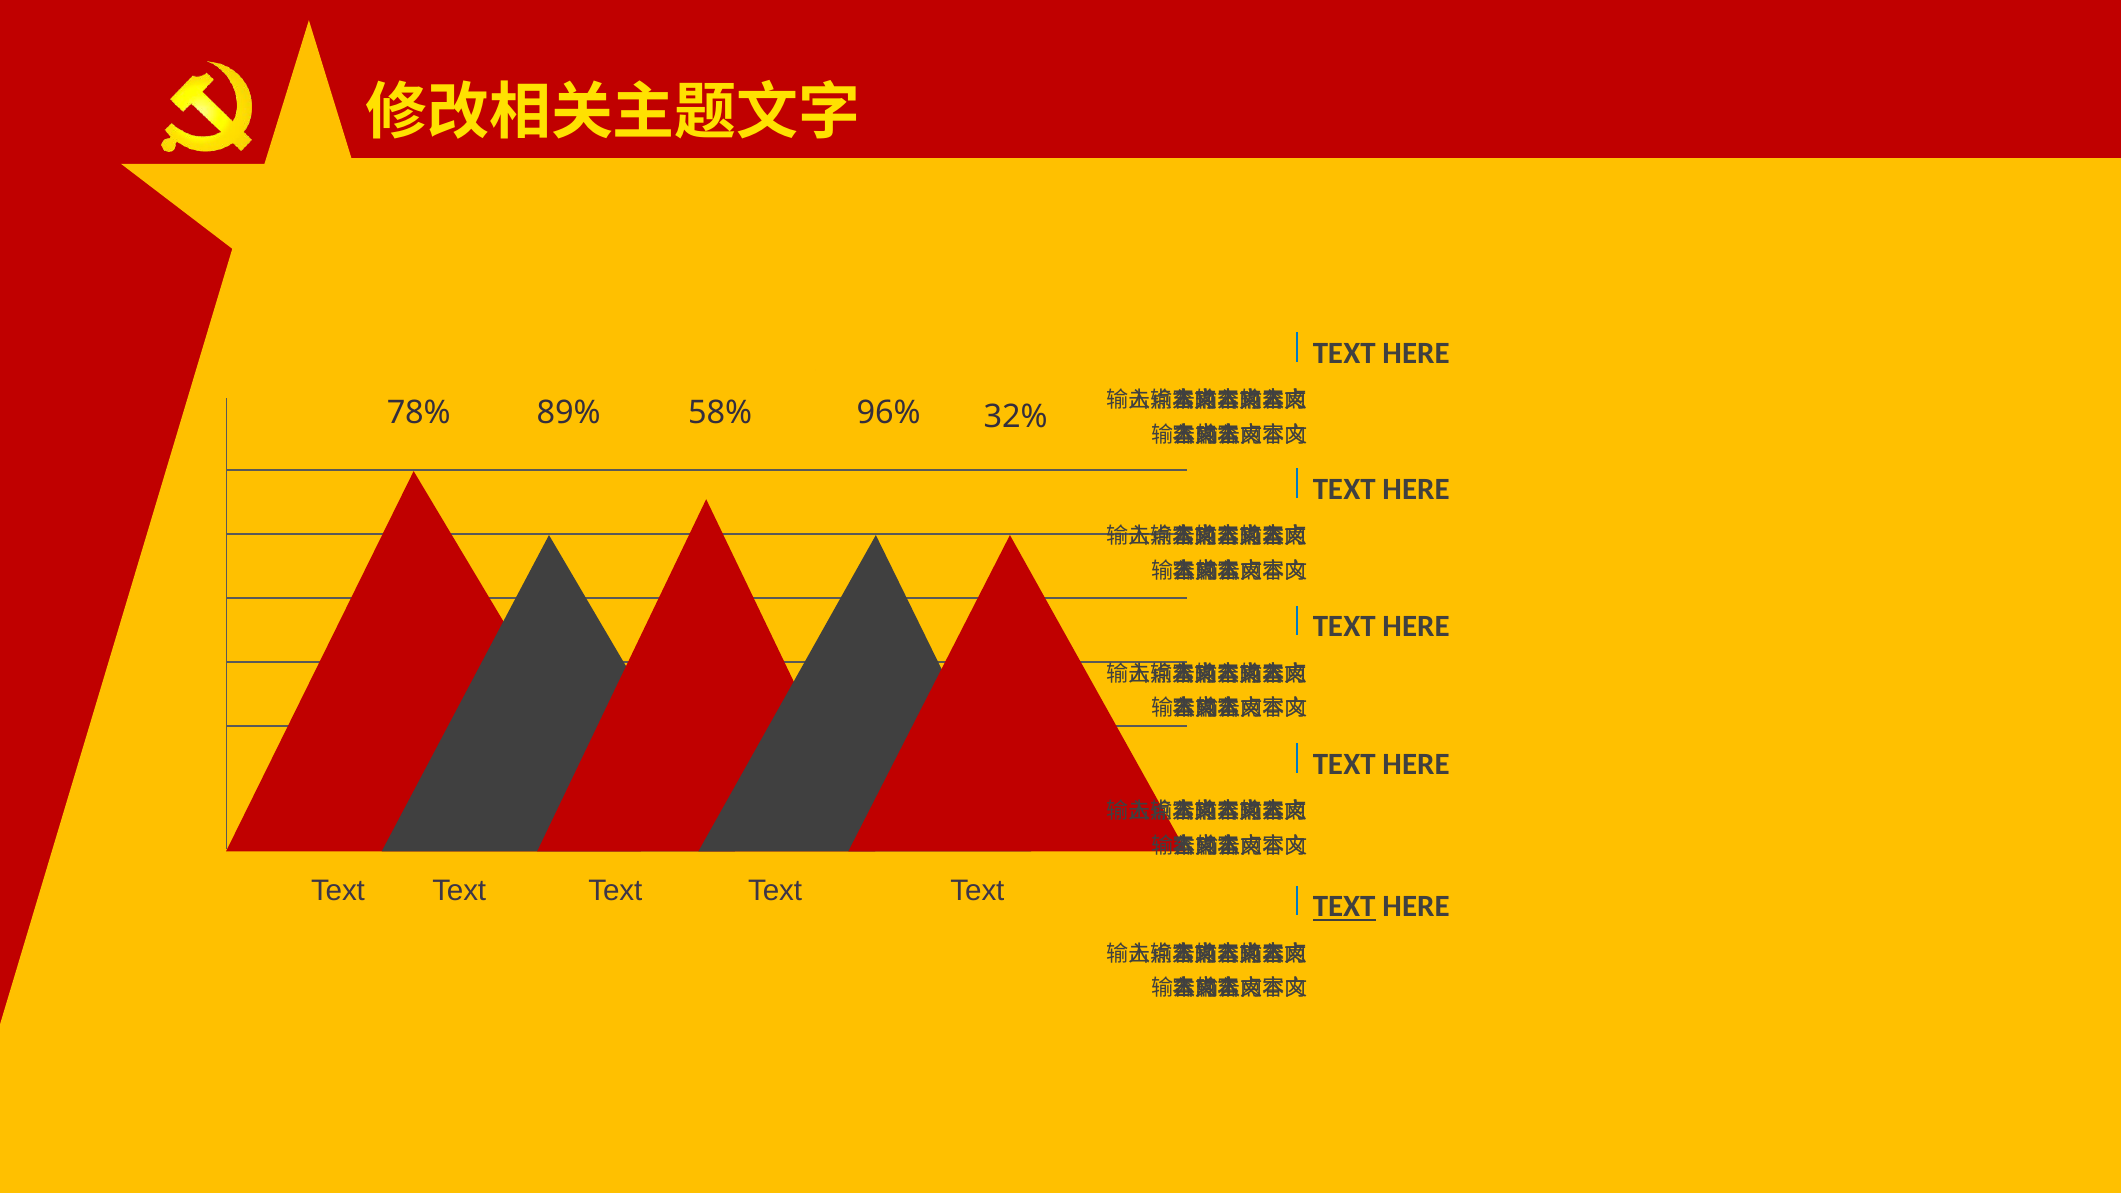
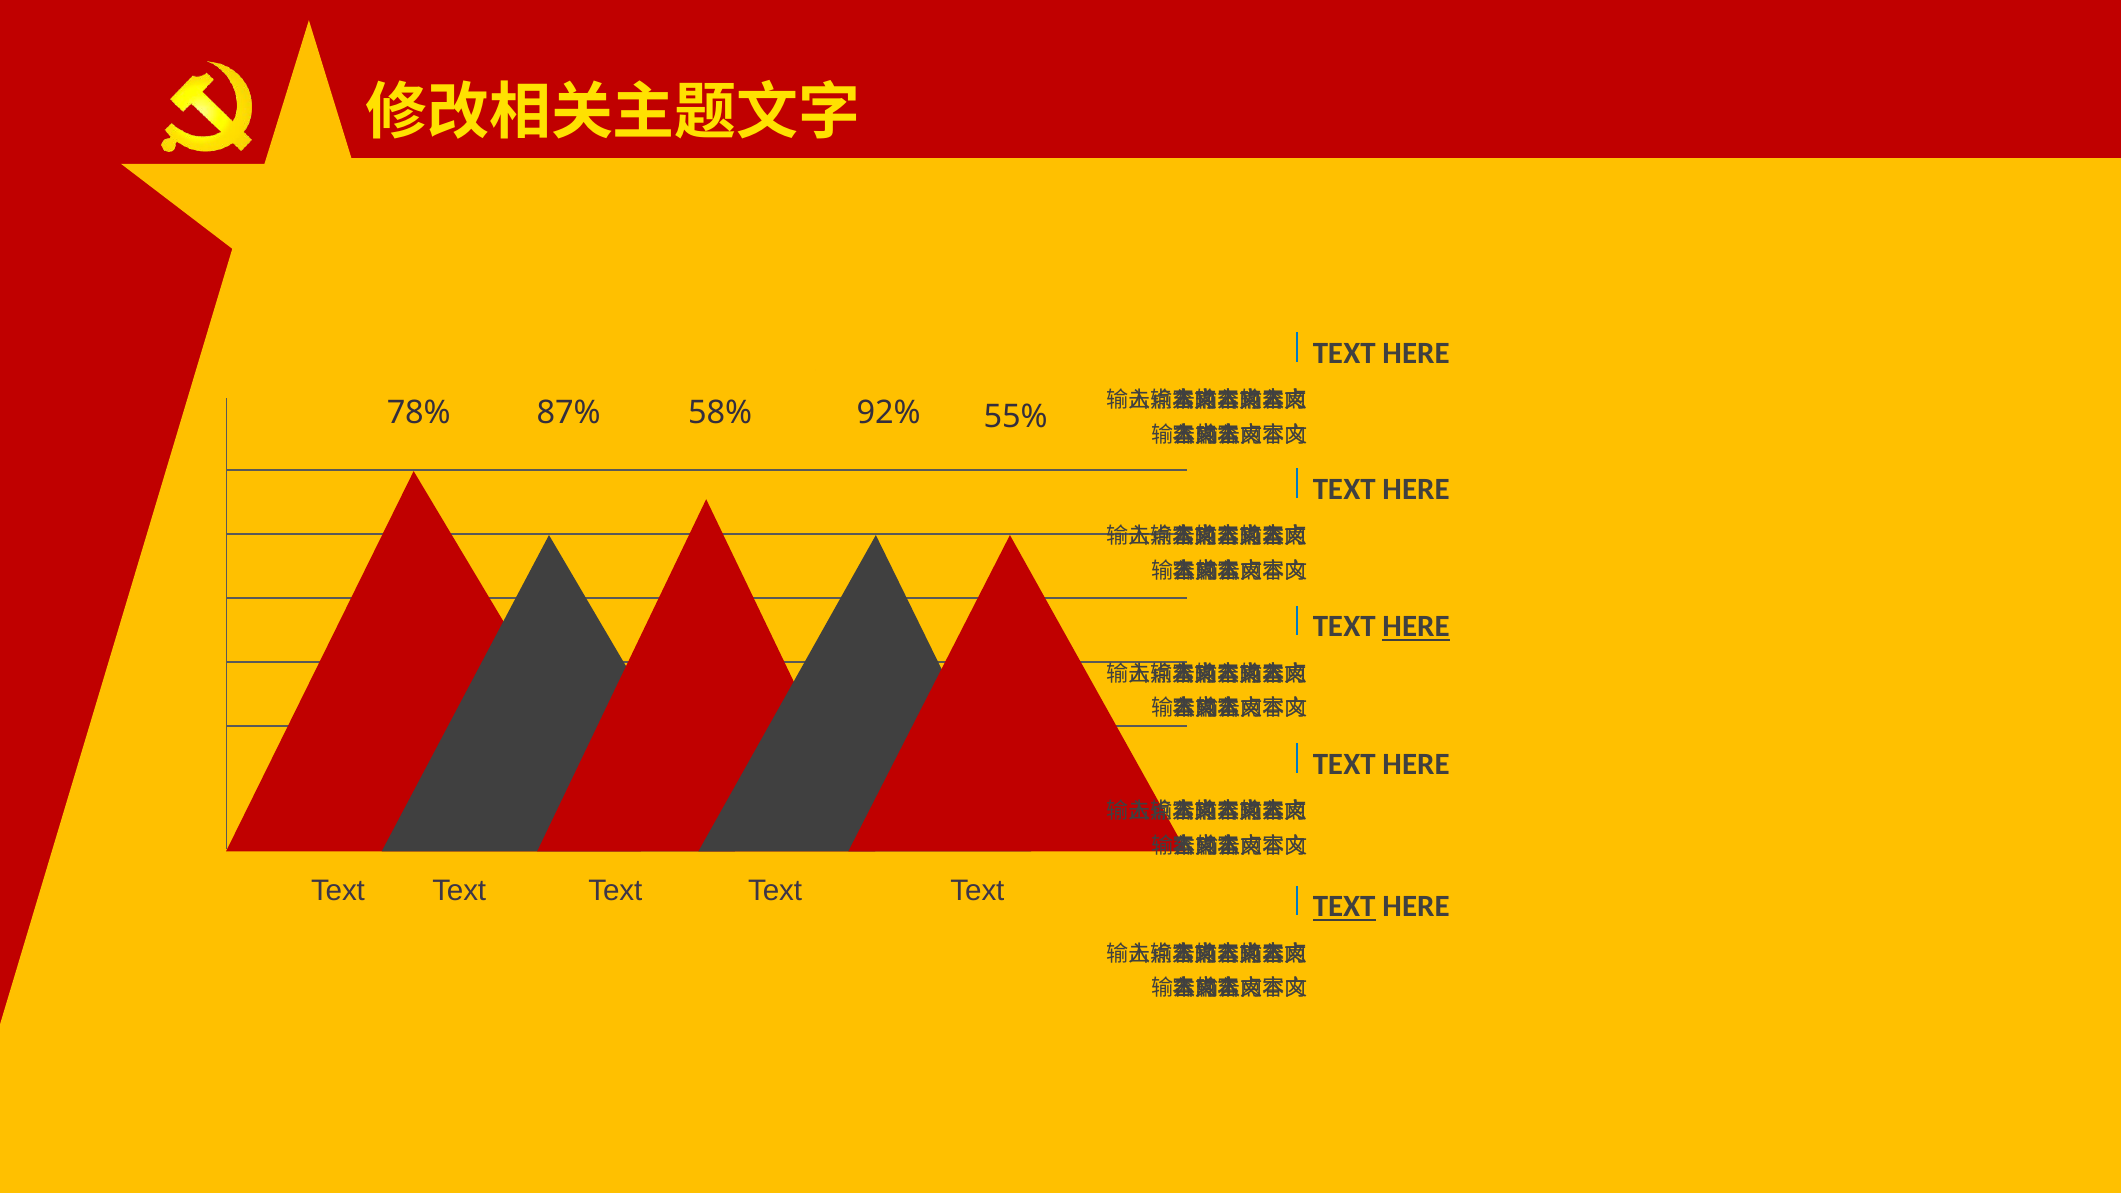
32%: 32% -> 55%
89%: 89% -> 87%
96%: 96% -> 92%
HERE at (1416, 627) underline: none -> present
